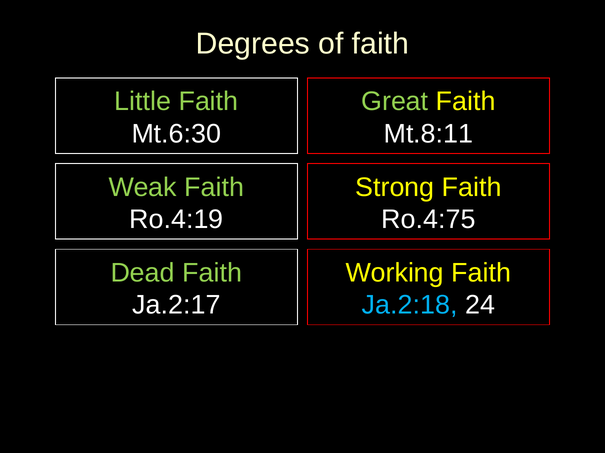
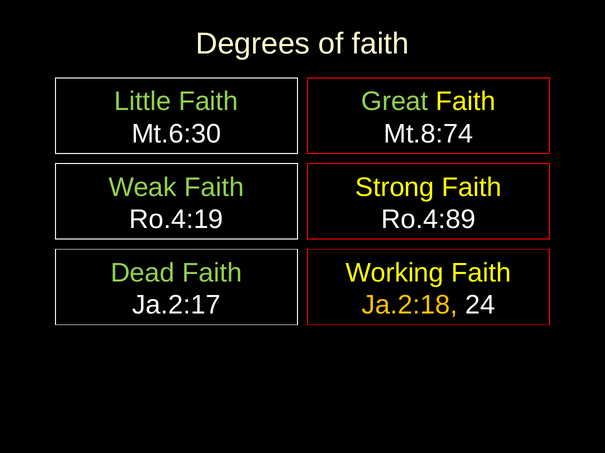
Mt.8:11: Mt.8:11 -> Mt.8:74
Ro.4:75: Ro.4:75 -> Ro.4:89
Ja.2:18 colour: light blue -> yellow
